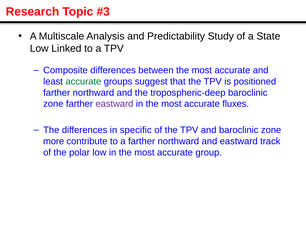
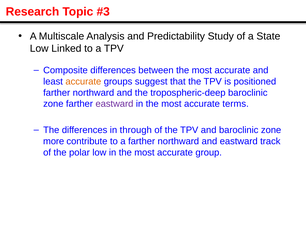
accurate at (83, 81) colour: green -> orange
fluxes: fluxes -> terms
specific: specific -> through
